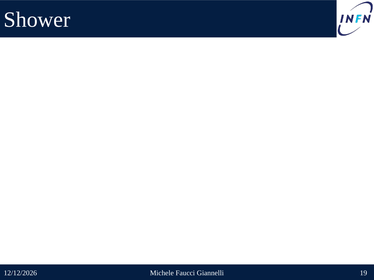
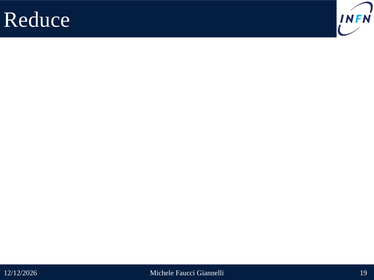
Shower: Shower -> Reduce
